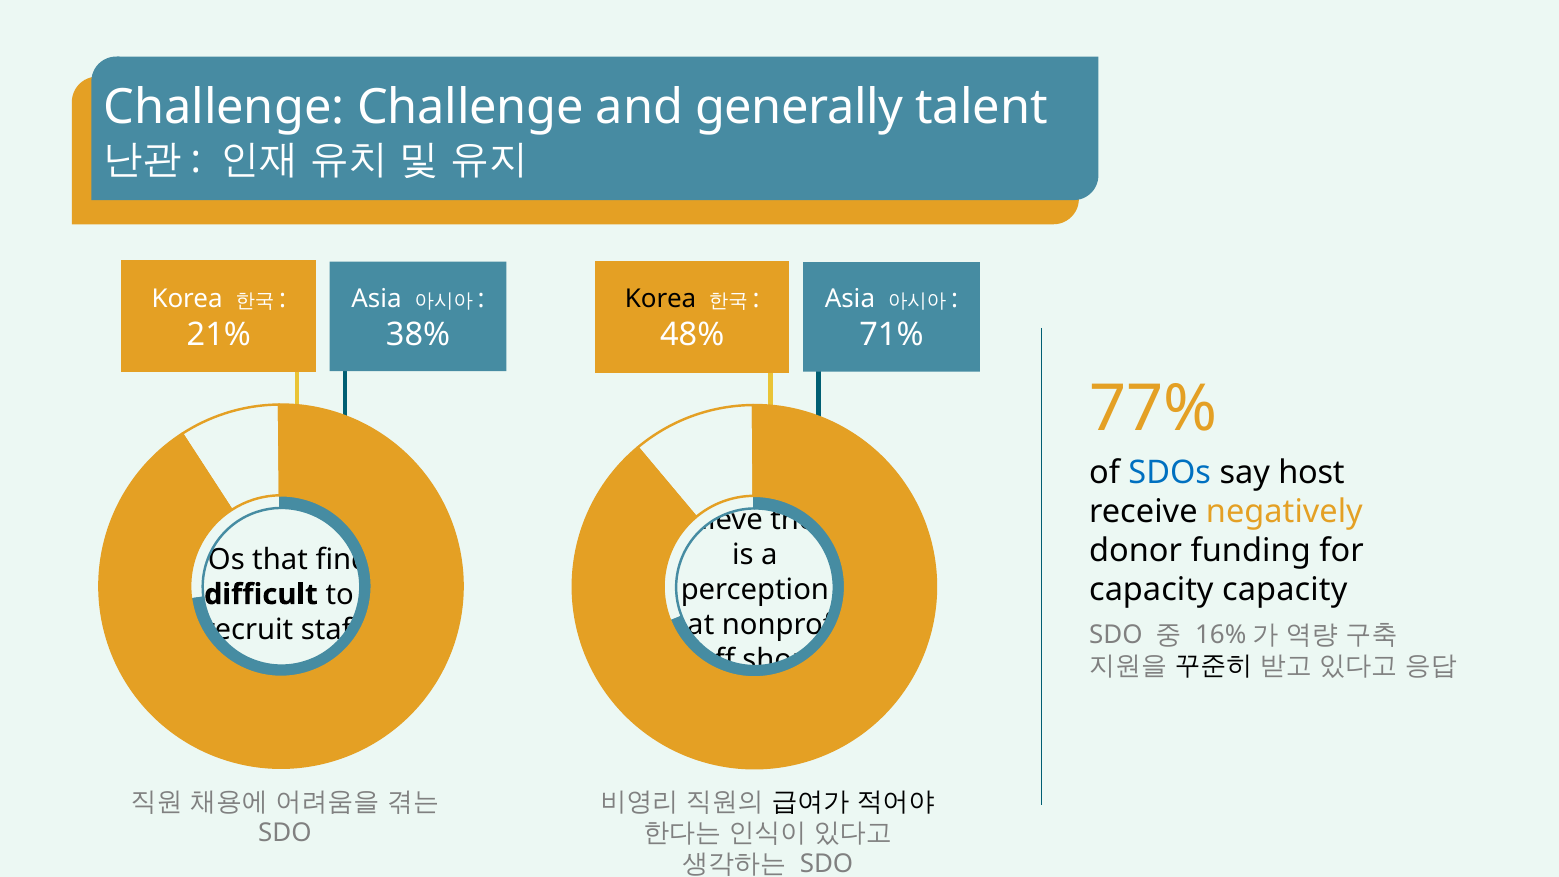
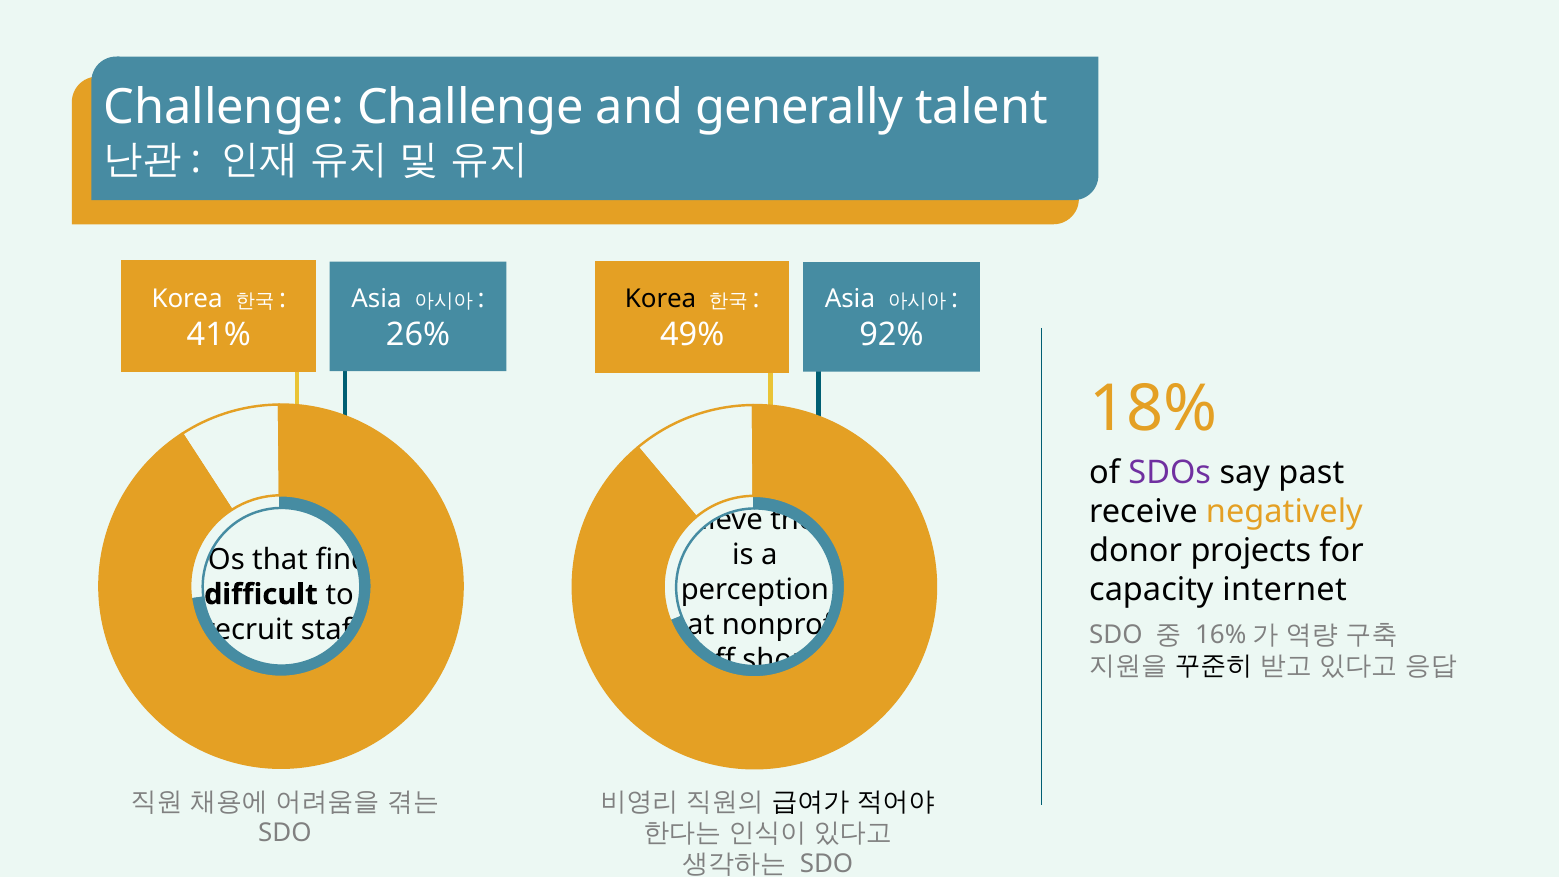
21%: 21% -> 41%
38%: 38% -> 26%
48%: 48% -> 49%
71%: 71% -> 92%
77%: 77% -> 18%
SDOs at (1170, 473) colour: blue -> purple
host: host -> past
funding: funding -> projects
capacity capacity: capacity -> internet
